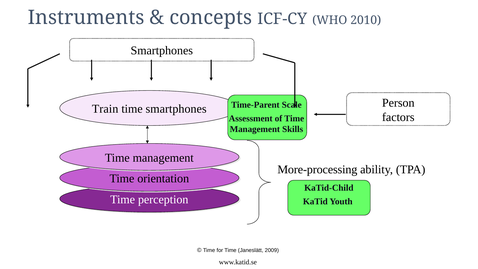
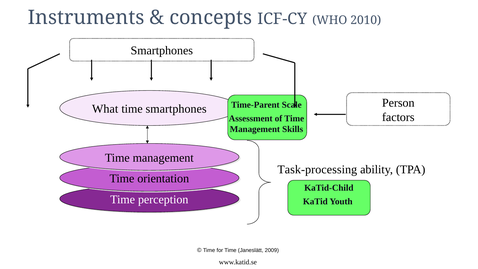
Train: Train -> What
More-processing: More-processing -> Task-processing
